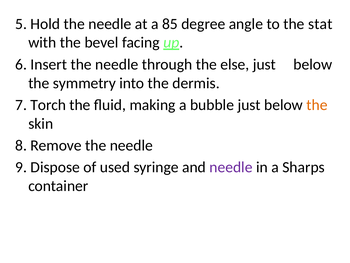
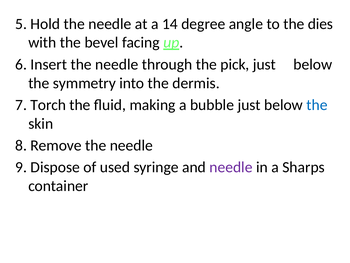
85: 85 -> 14
stat: stat -> dies
else: else -> pick
the at (317, 105) colour: orange -> blue
